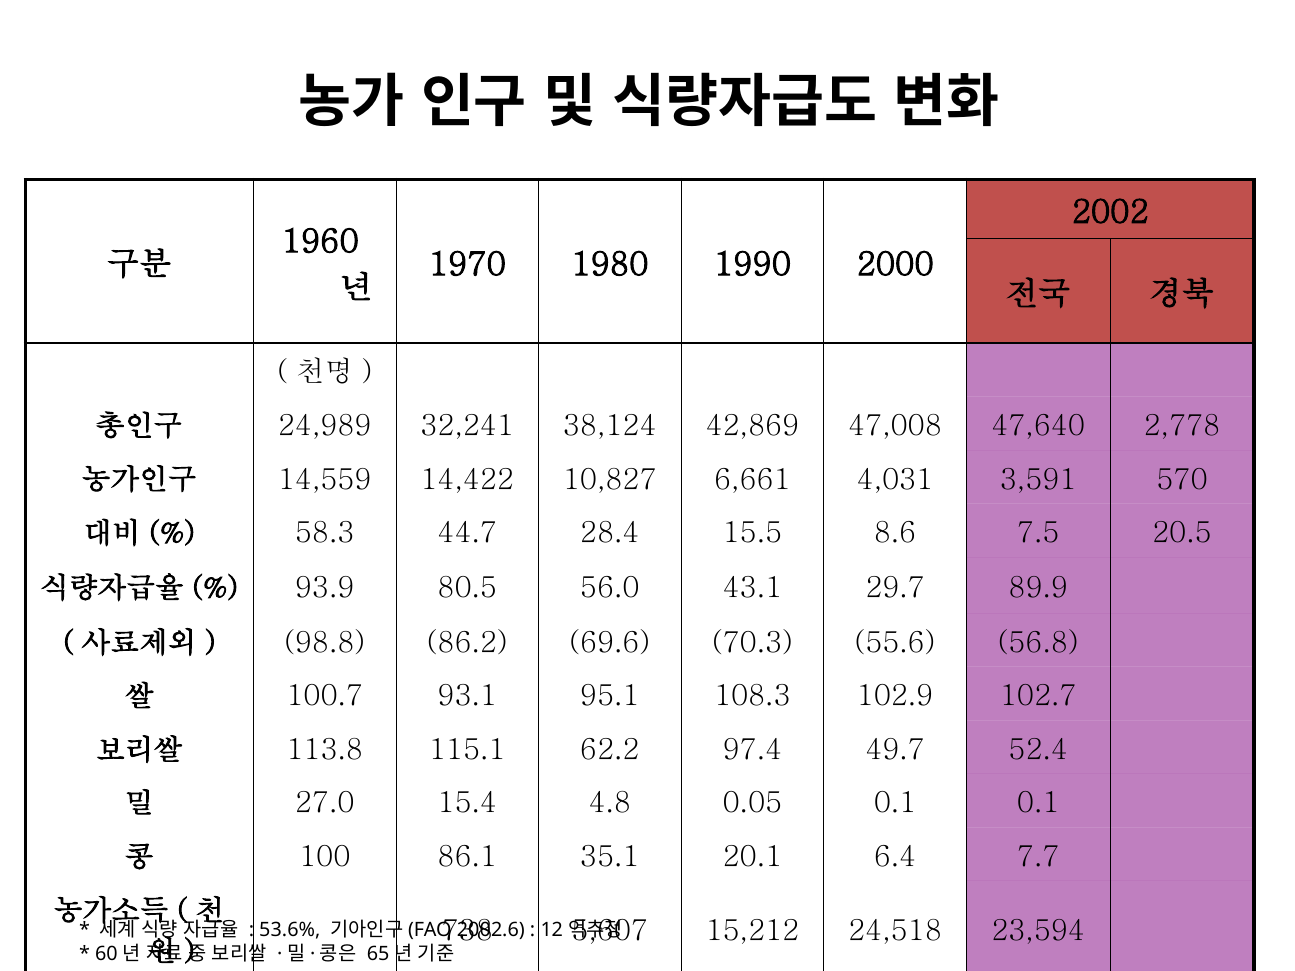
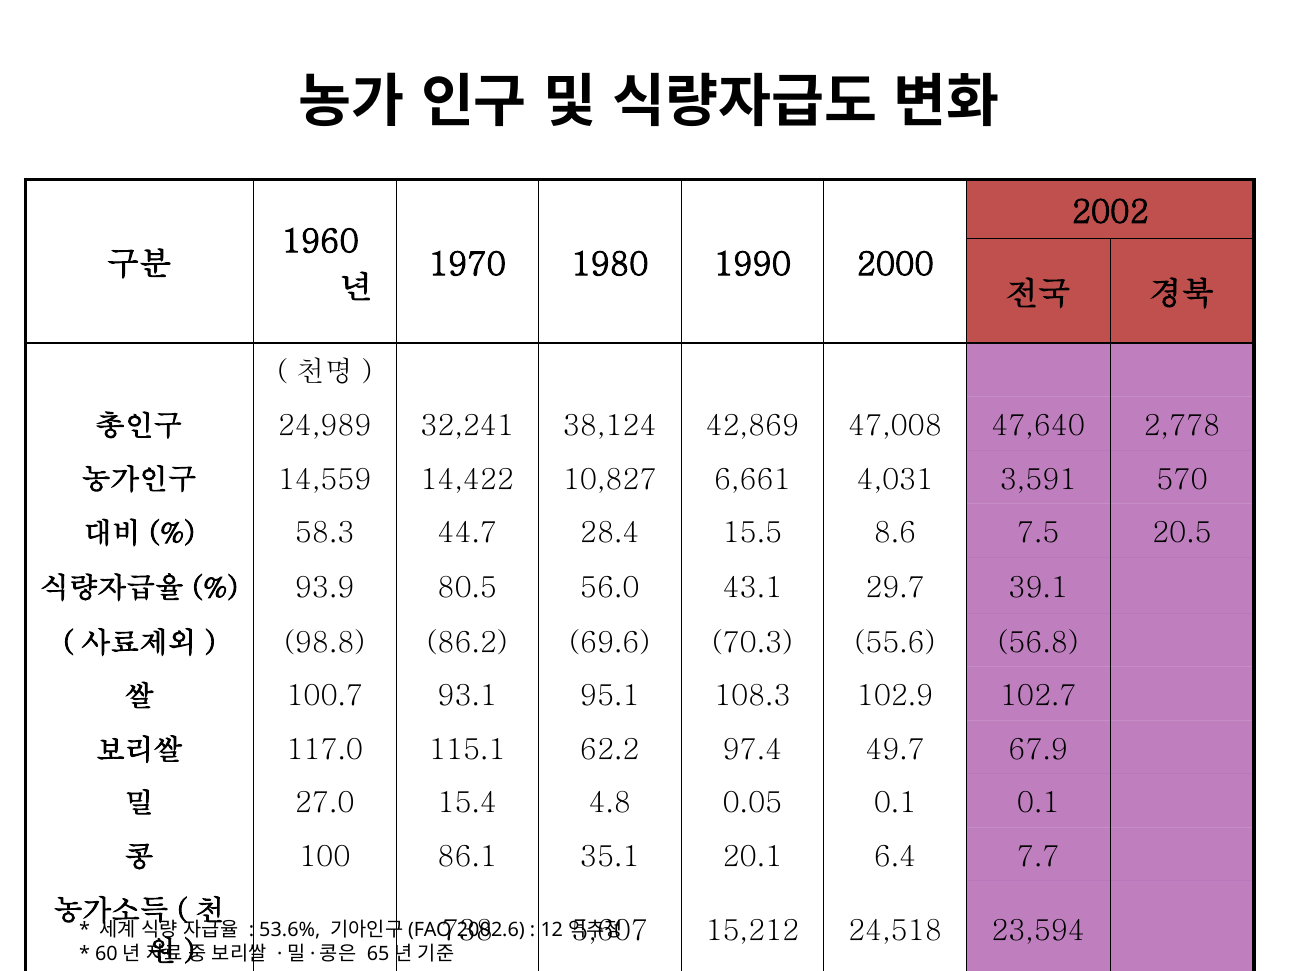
89.9: 89.9 -> 39.1
113.8: 113.8 -> 117.0
52.4: 52.4 -> 67.9
